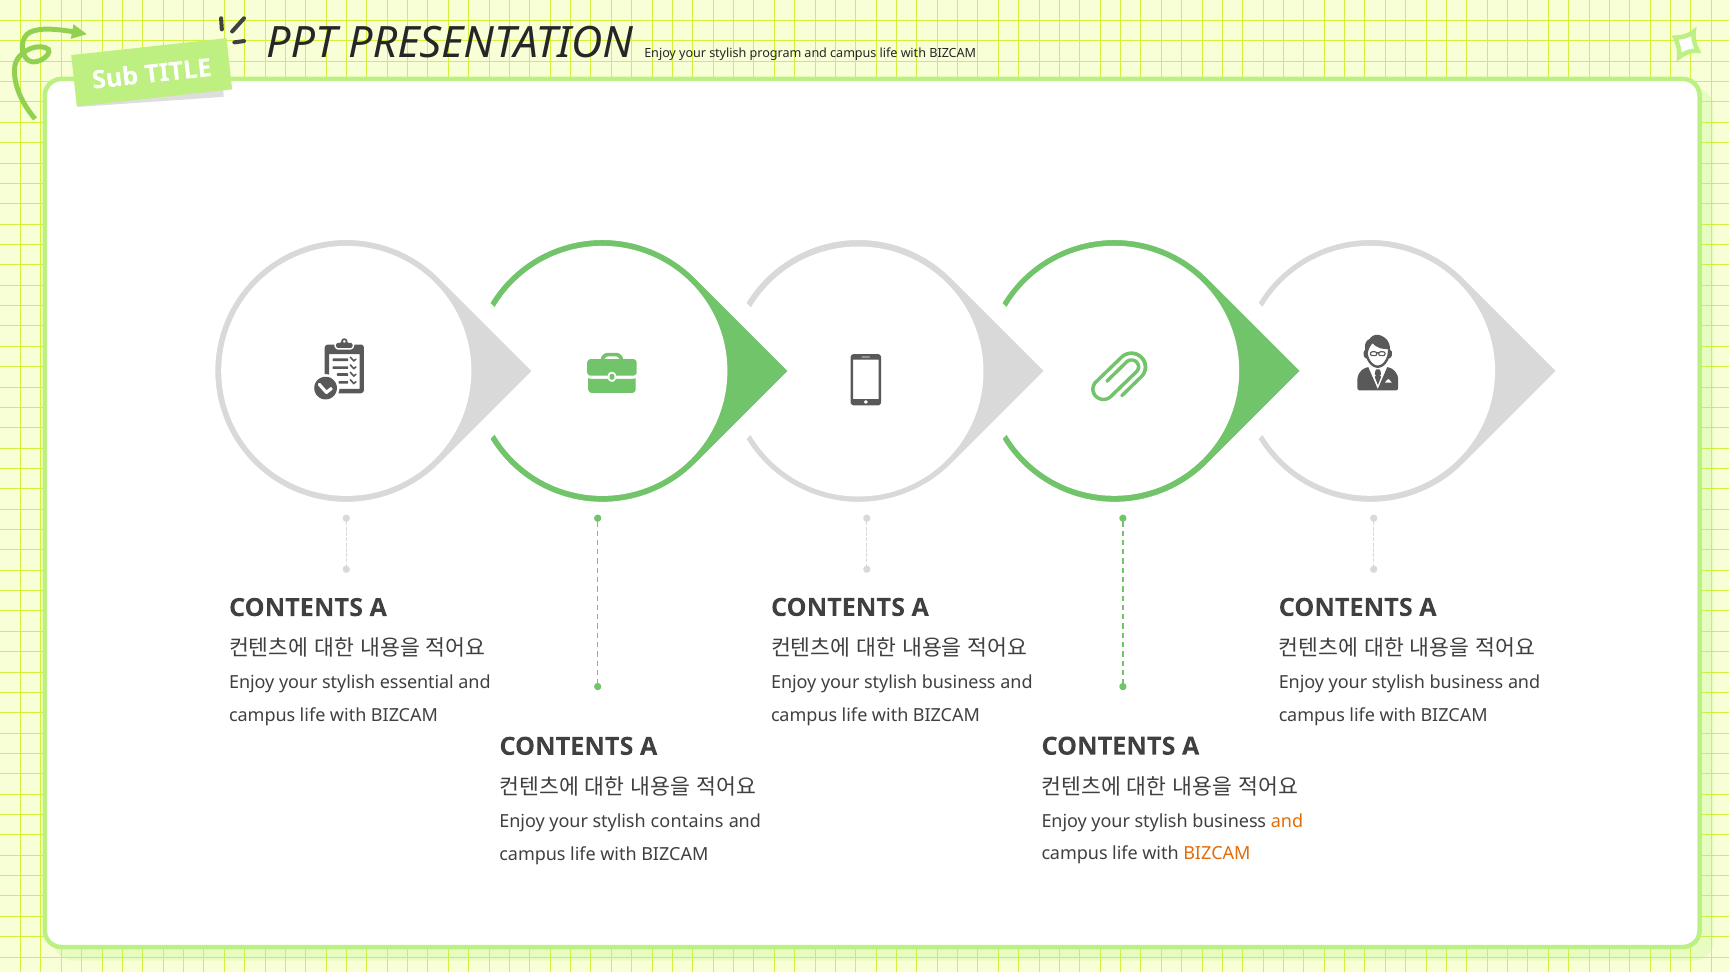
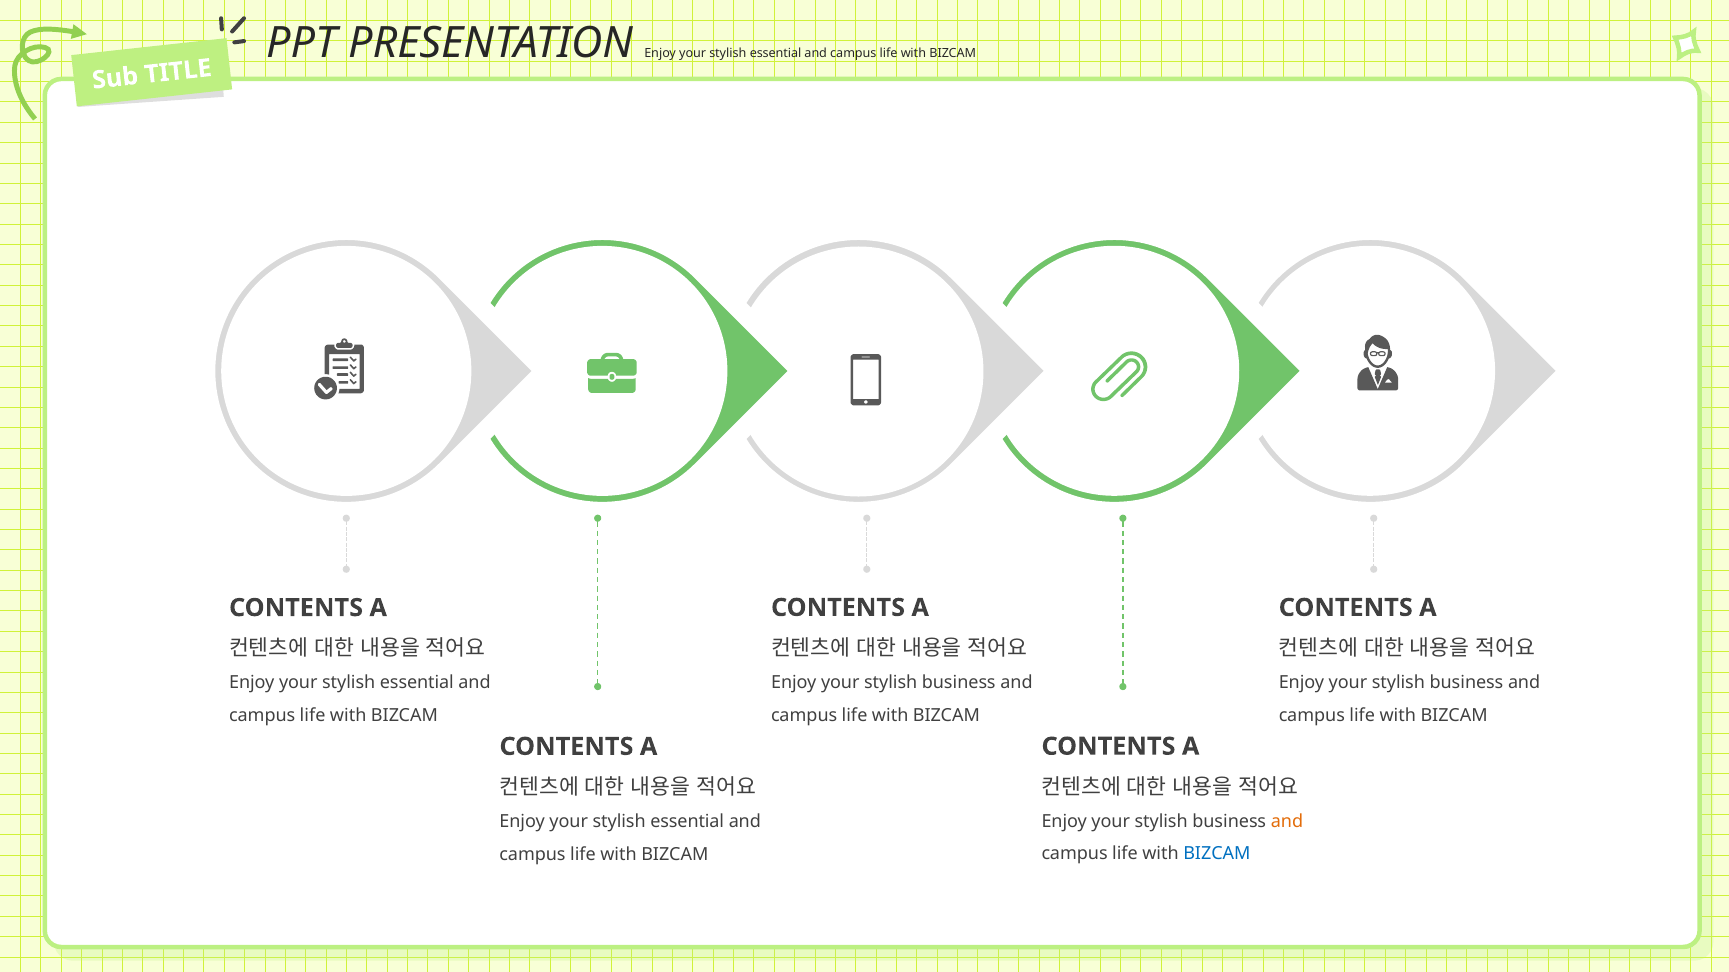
program at (776, 54): program -> essential
contains at (687, 822): contains -> essential
BIZCAM at (1217, 854) colour: orange -> blue
